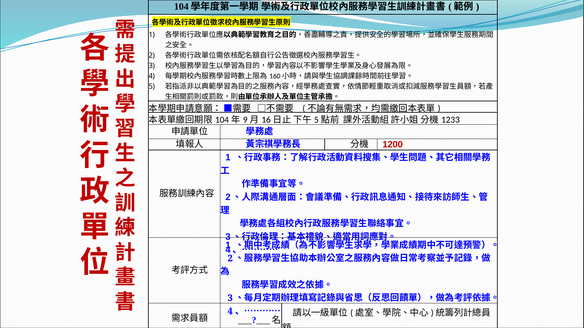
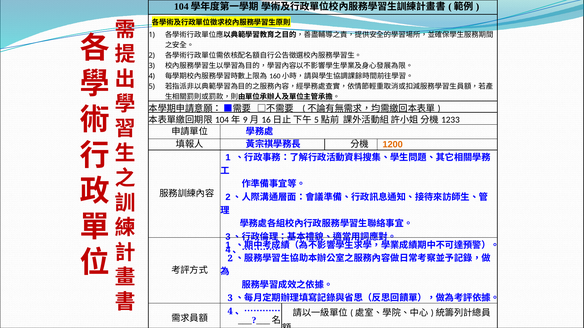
1200 colour: red -> orange
